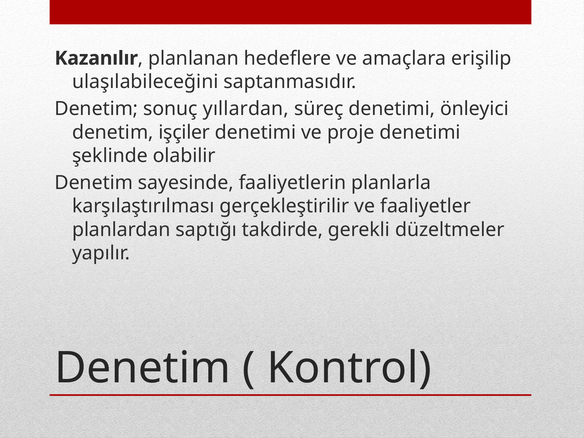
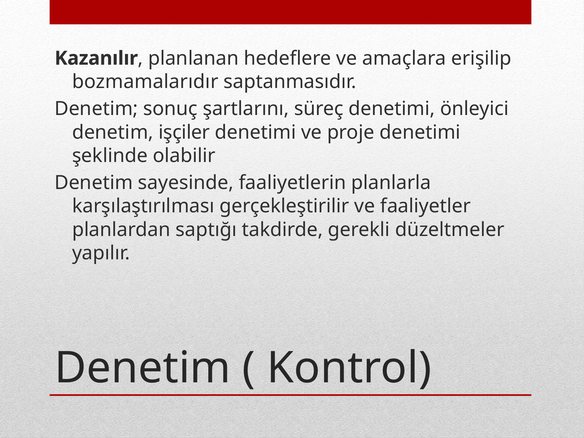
ulaşılabileceğini: ulaşılabileceğini -> bozmamalarıdır
yıllardan: yıllardan -> şartlarını
